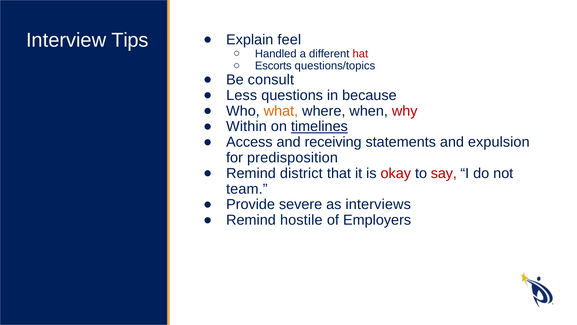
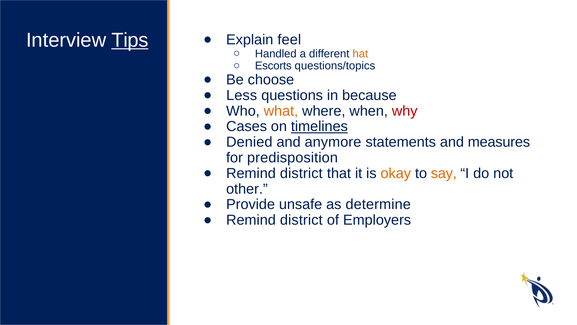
Tips underline: none -> present
hat colour: red -> orange
consult: consult -> choose
Within: Within -> Cases
Access: Access -> Denied
receiving: receiving -> anymore
expulsion: expulsion -> measures
okay colour: red -> orange
say colour: red -> orange
team: team -> other
severe: severe -> unsafe
interviews: interviews -> determine
hostile at (301, 220): hostile -> district
